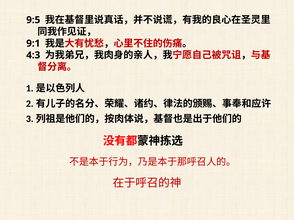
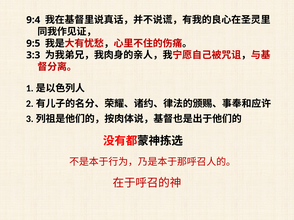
9:5: 9:5 -> 9:4
9:1: 9:1 -> 9:5
4:3: 4:3 -> 3:3
